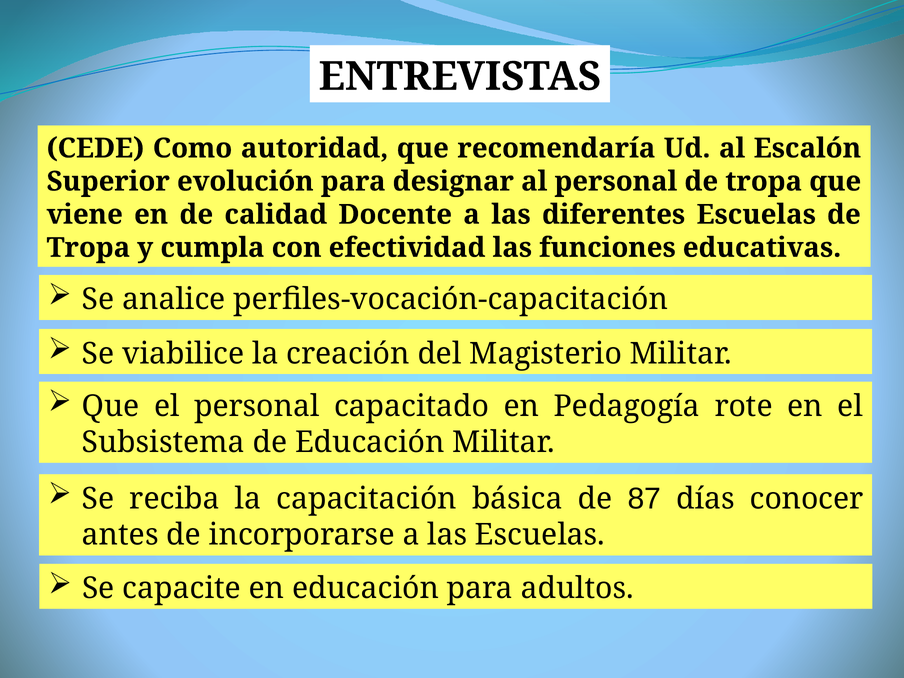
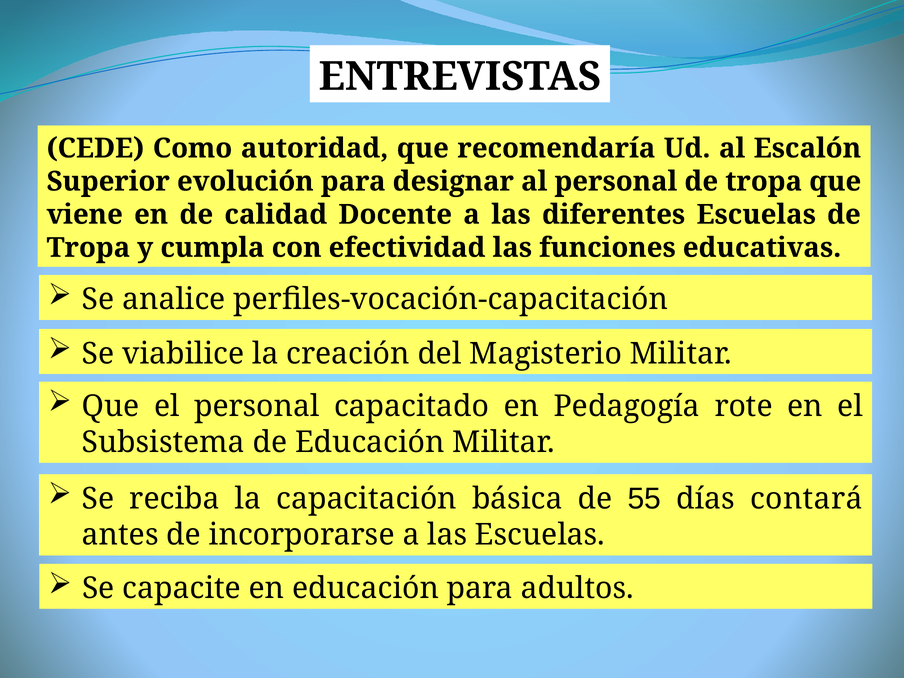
87: 87 -> 55
conocer: conocer -> contará
